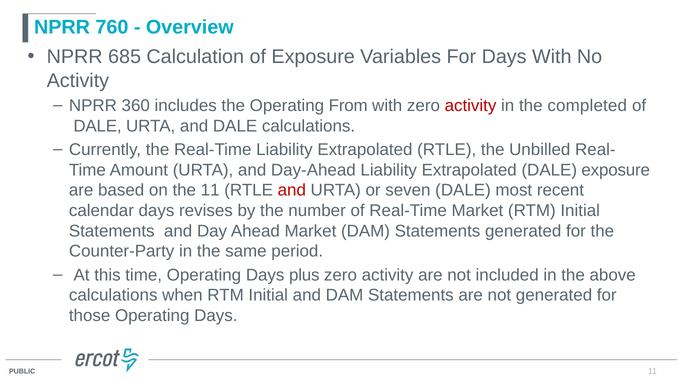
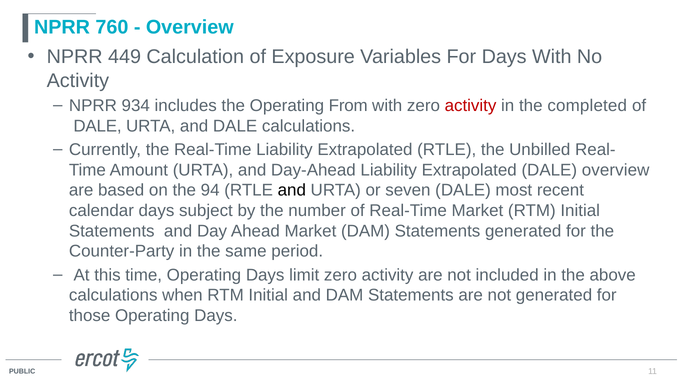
685: 685 -> 449
360: 360 -> 934
DALE exposure: exposure -> overview
the 11: 11 -> 94
and at (292, 191) colour: red -> black
revises: revises -> subject
plus: plus -> limit
